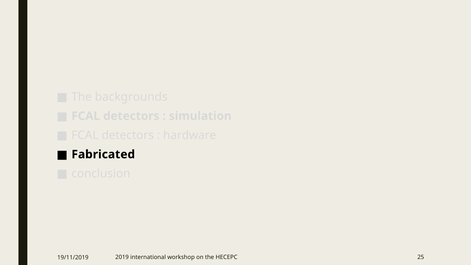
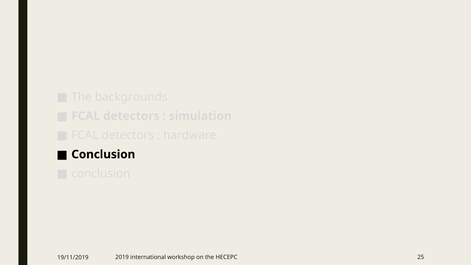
Fabricated at (103, 154): Fabricated -> Conclusion
